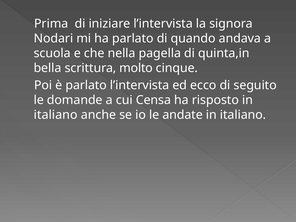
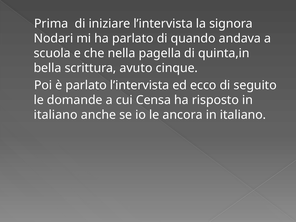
molto: molto -> avuto
andate: andate -> ancora
